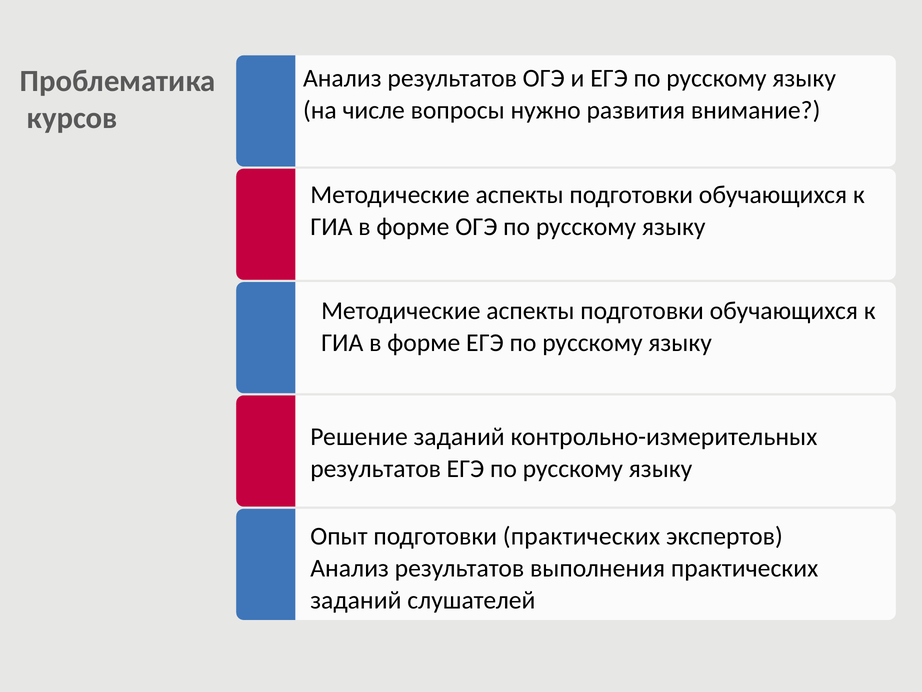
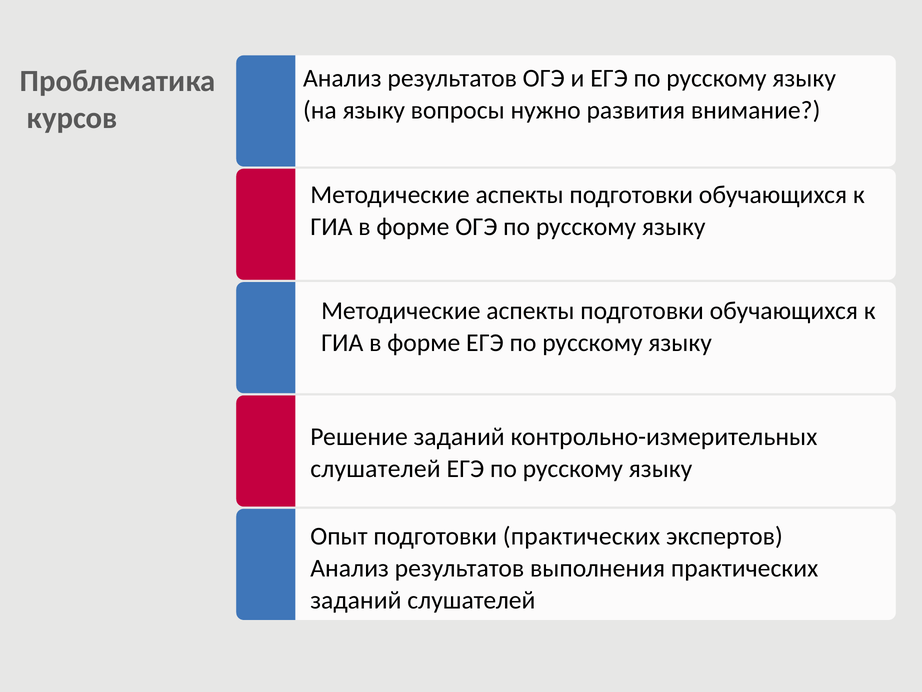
на числе: числе -> языку
результатов at (376, 469): результатов -> слушателей
